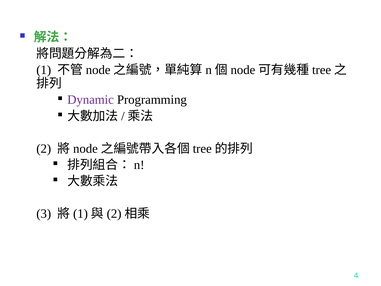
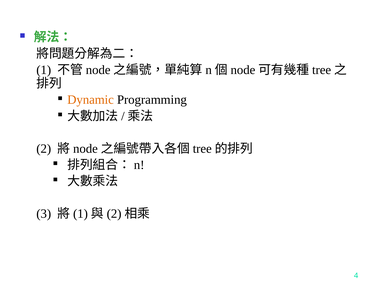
Dynamic colour: purple -> orange
